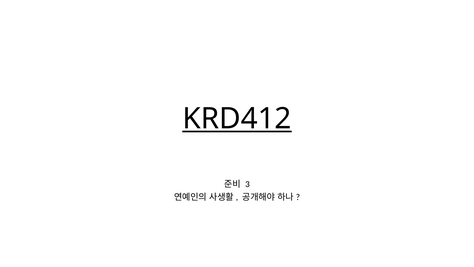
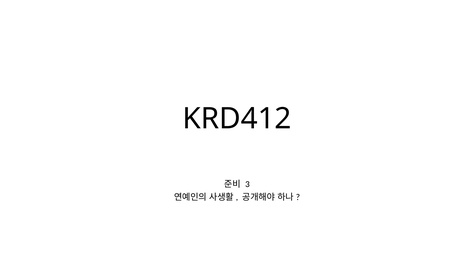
KRD412 underline: present -> none
